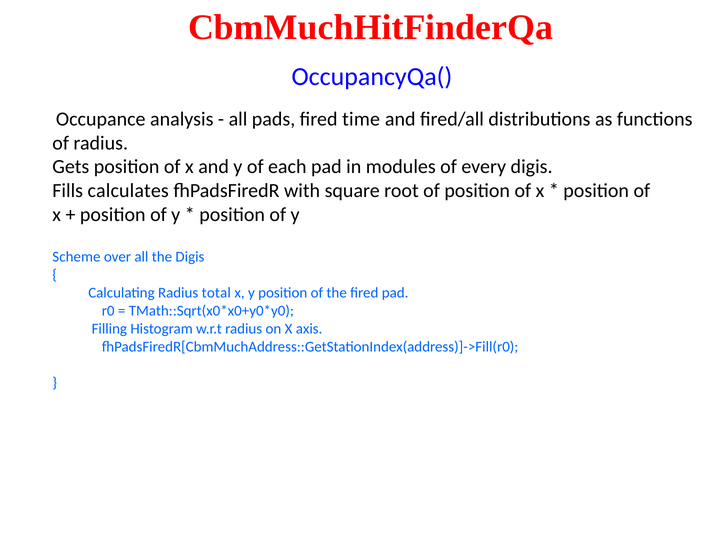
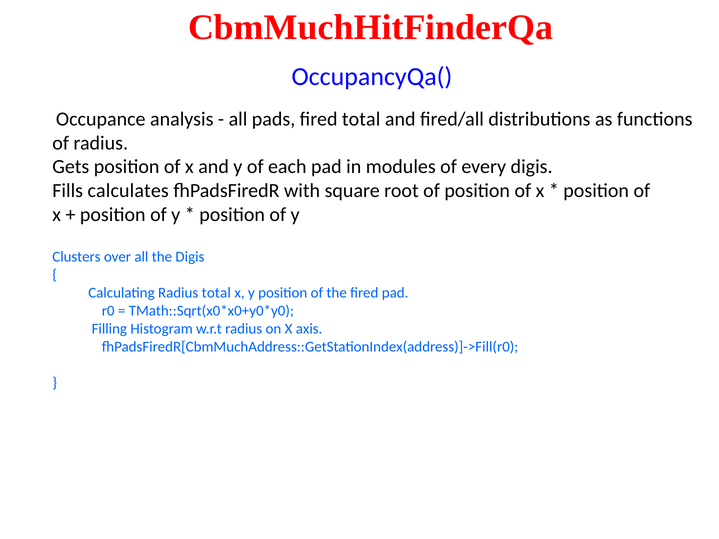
fired time: time -> total
Scheme: Scheme -> Clusters
